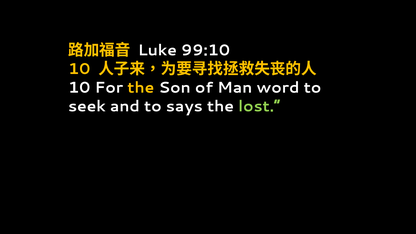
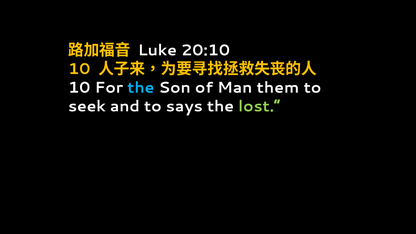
99:10: 99:10 -> 20:10
the at (141, 88) colour: yellow -> light blue
word: word -> them
